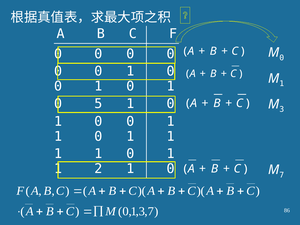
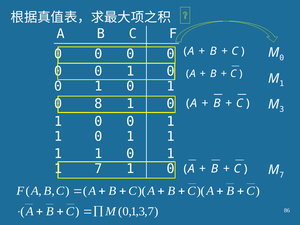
5: 5 -> 8
1 2: 2 -> 7
